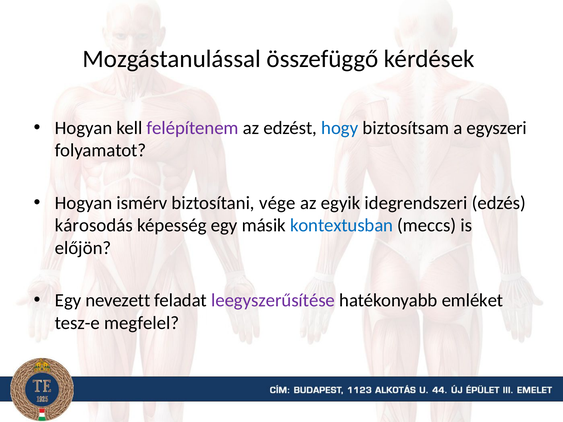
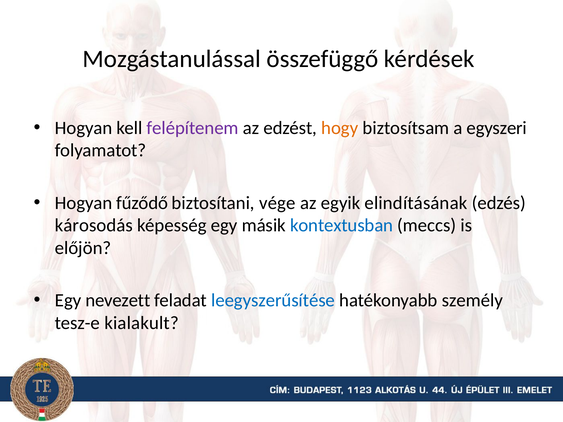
hogy colour: blue -> orange
ismérv: ismérv -> fűződő
idegrendszeri: idegrendszeri -> elindításának
leegyszerűsítése colour: purple -> blue
emléket: emléket -> személy
megfelel: megfelel -> kialakult
